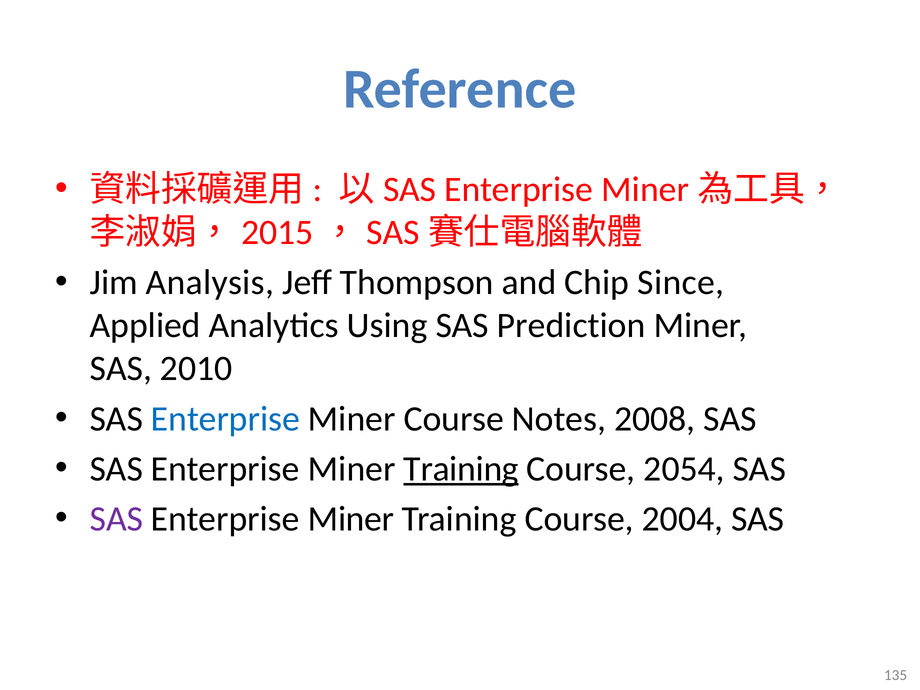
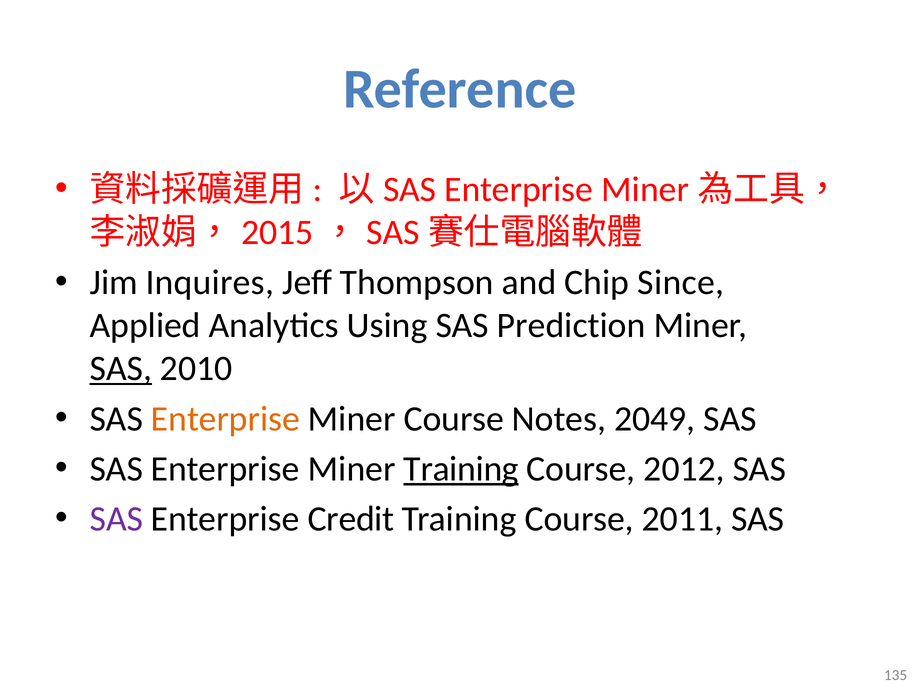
Analysis: Analysis -> Inquires
SAS at (121, 369) underline: none -> present
Enterprise at (225, 419) colour: blue -> orange
2008: 2008 -> 2049
2054: 2054 -> 2012
Miner at (351, 519): Miner -> Credit
2004: 2004 -> 2011
